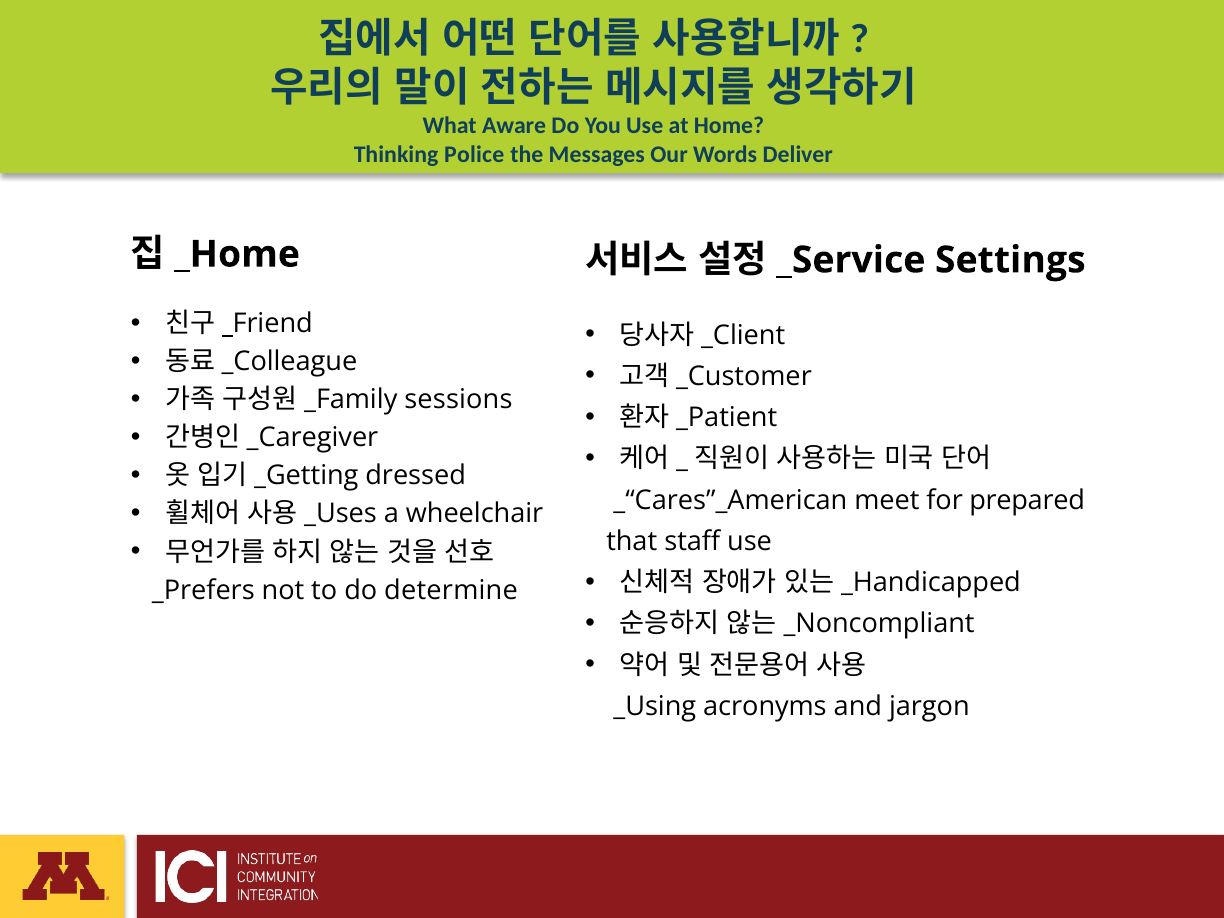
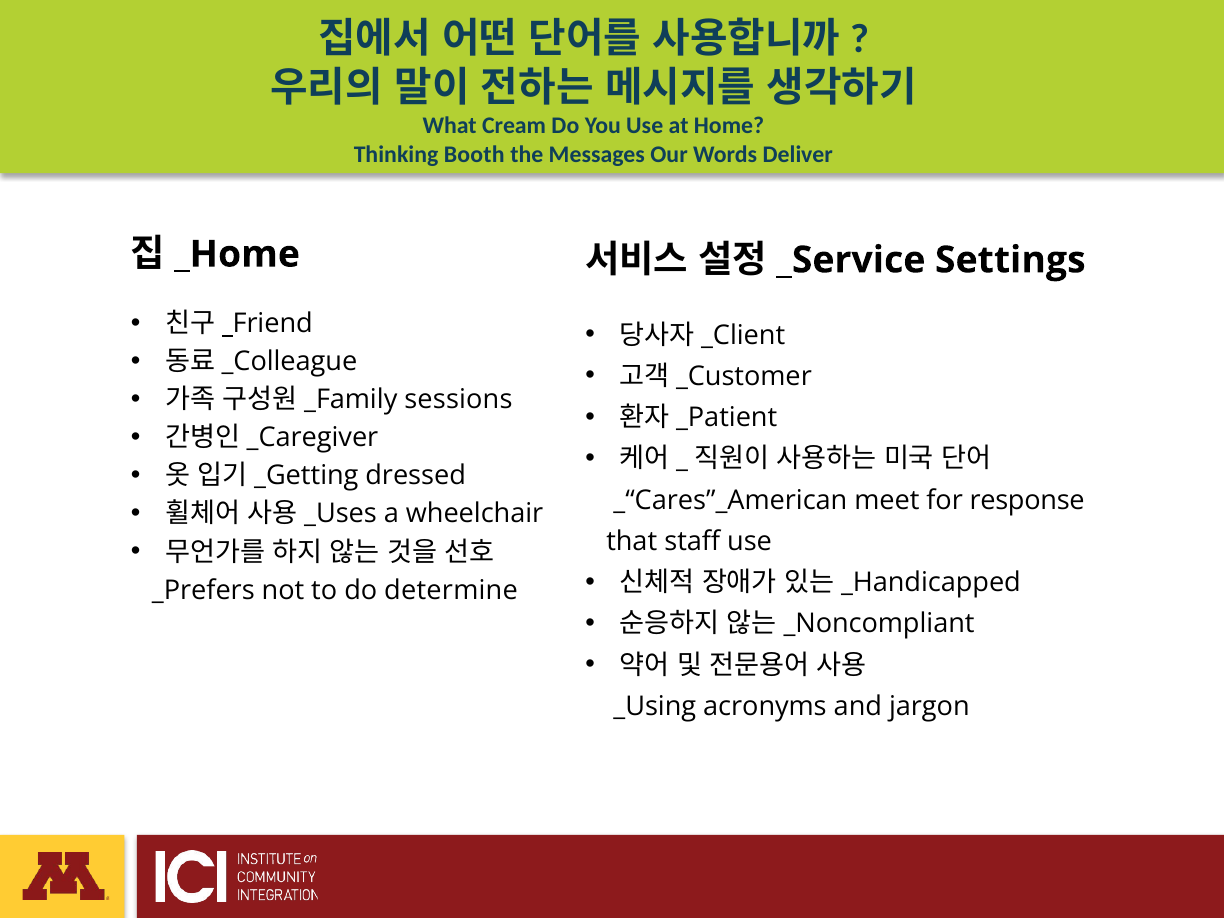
Aware: Aware -> Cream
Police: Police -> Booth
prepared: prepared -> response
